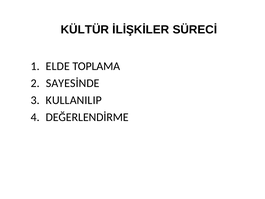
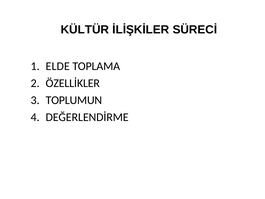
SAYESİNDE: SAYESİNDE -> ÖZELLİKLER
KULLANILIP: KULLANILIP -> TOPLUMUN
